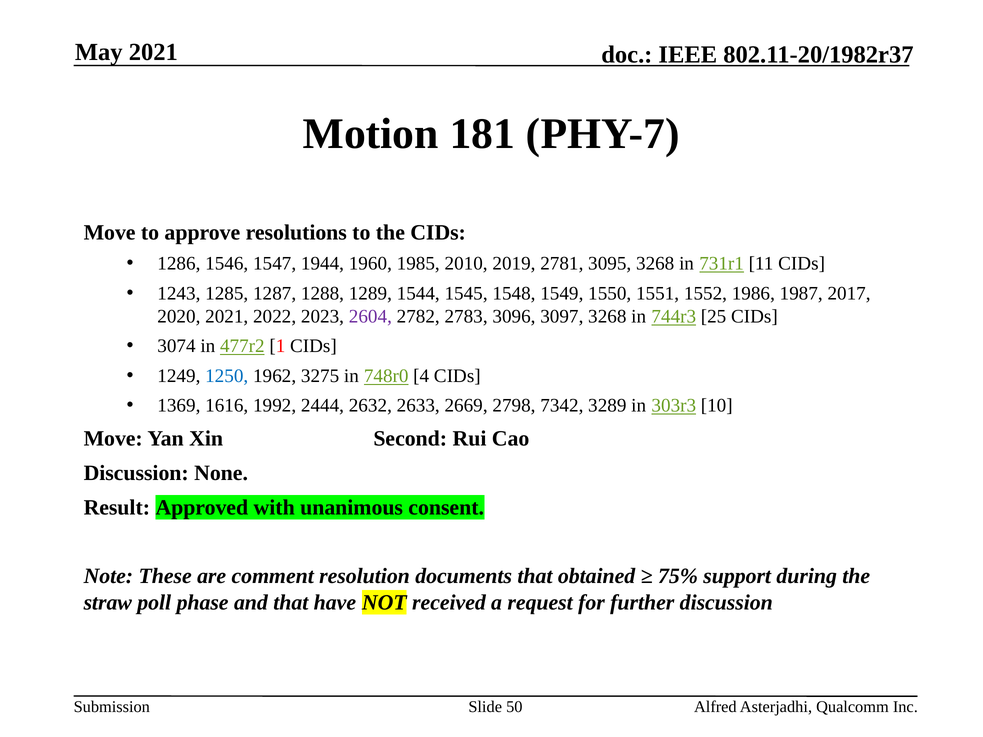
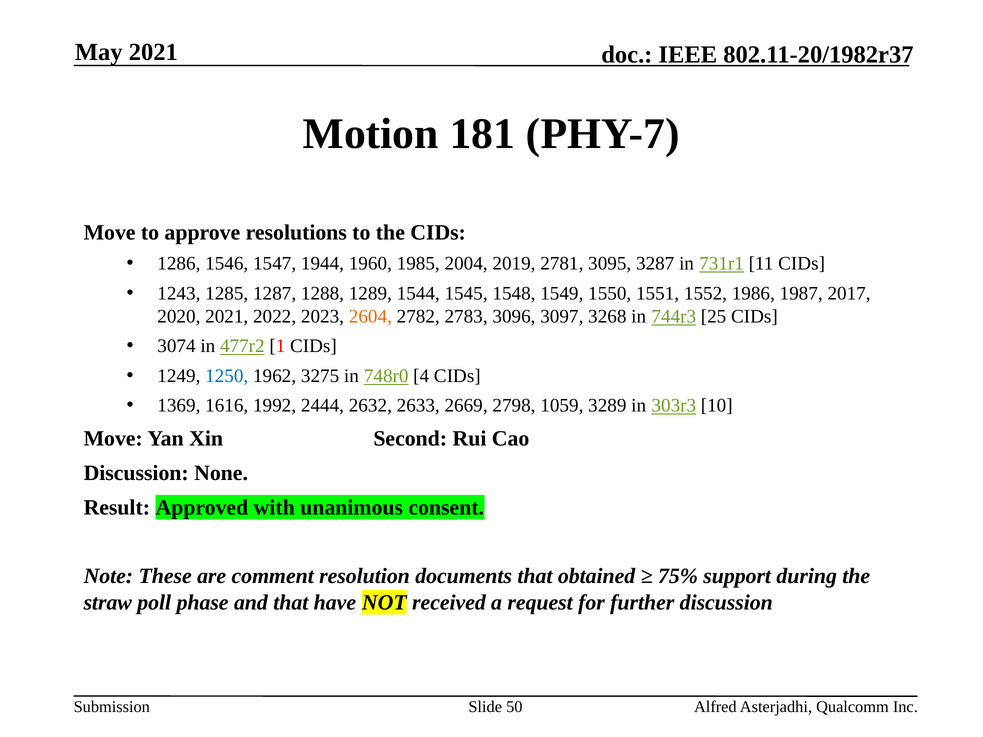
2010: 2010 -> 2004
3095 3268: 3268 -> 3287
2604 colour: purple -> orange
7342: 7342 -> 1059
